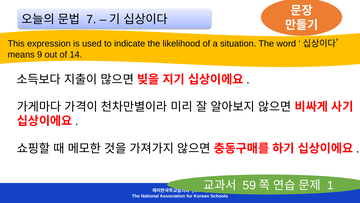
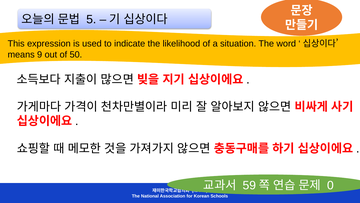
7: 7 -> 5
14: 14 -> 50
1: 1 -> 0
